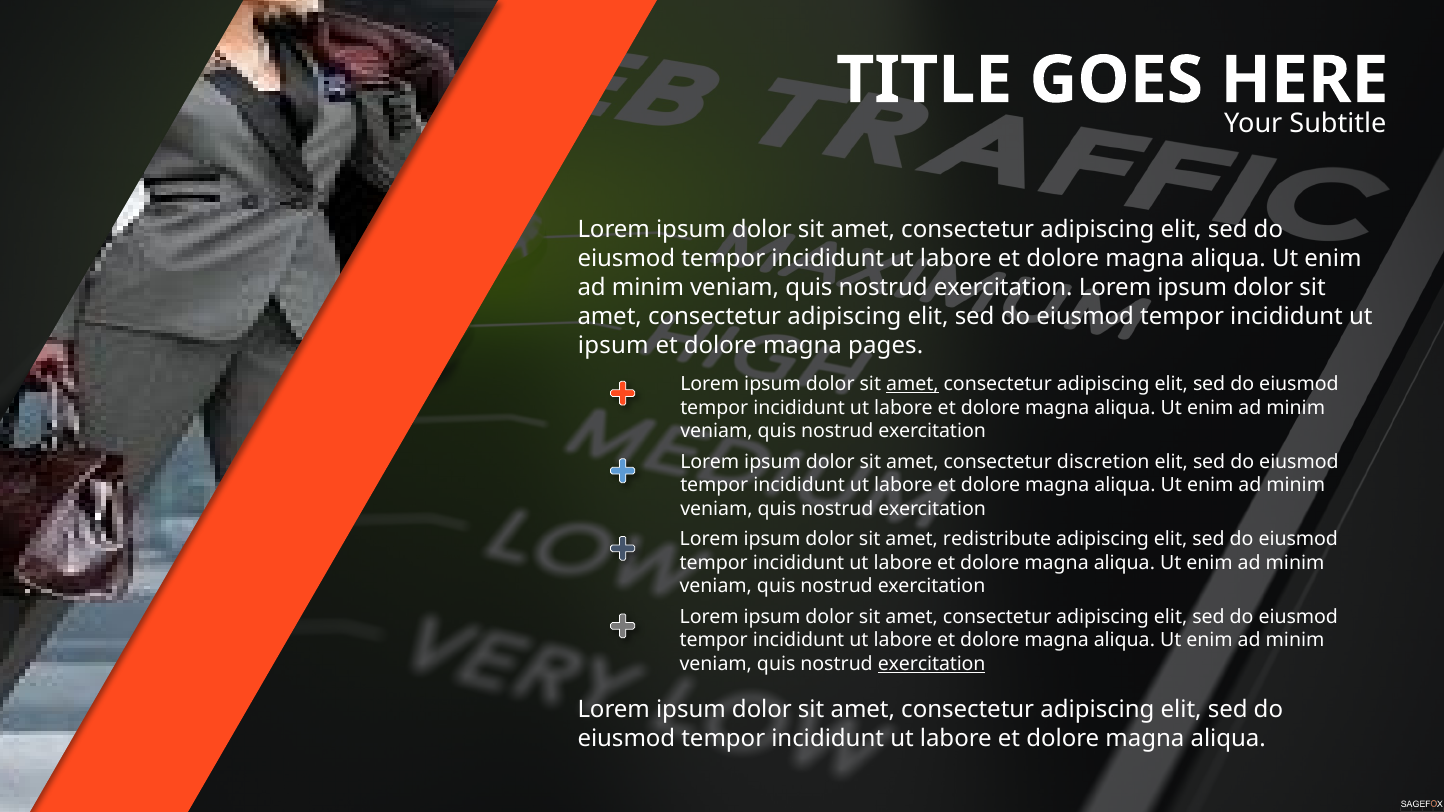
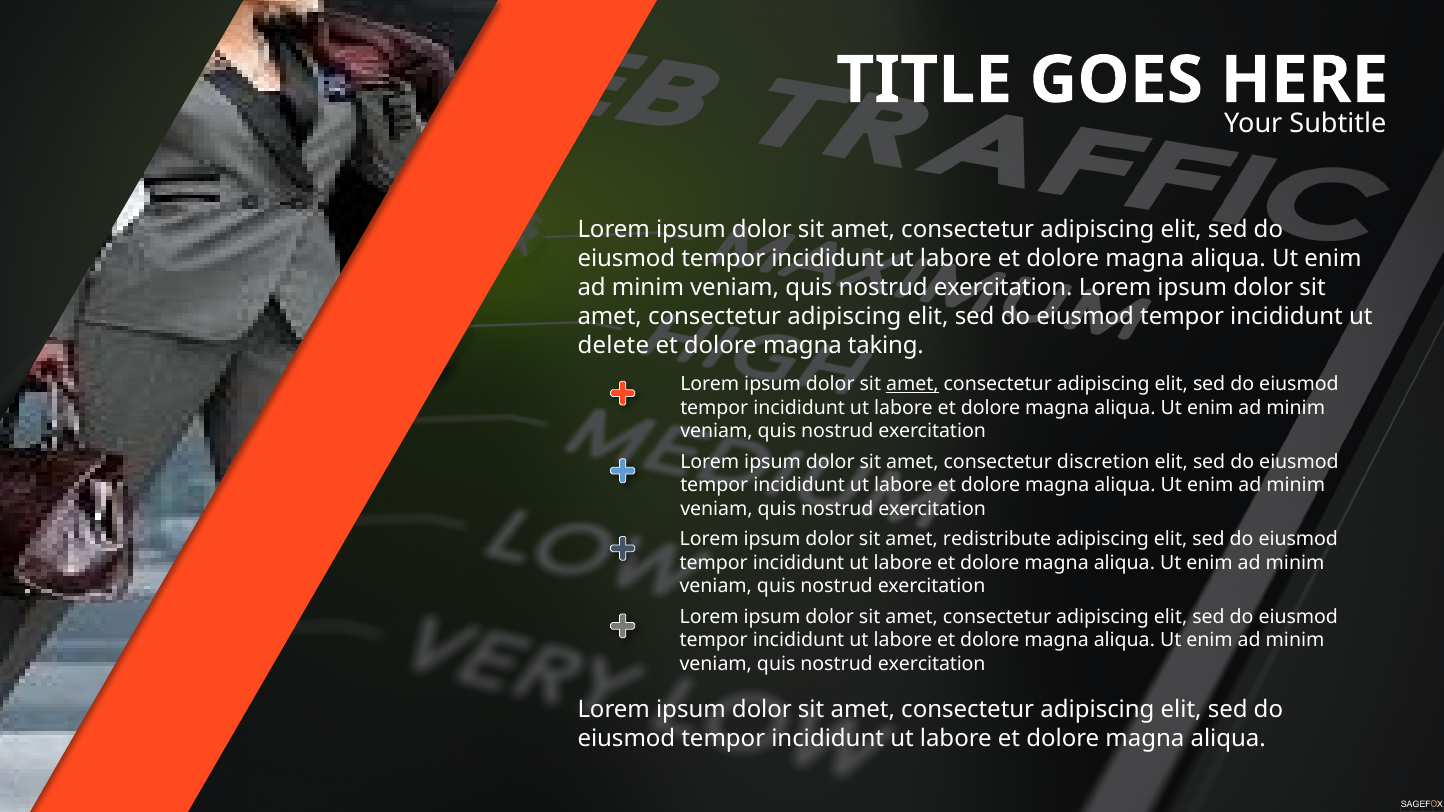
ipsum at (613, 345): ipsum -> delete
pages: pages -> taking
exercitation at (932, 664) underline: present -> none
